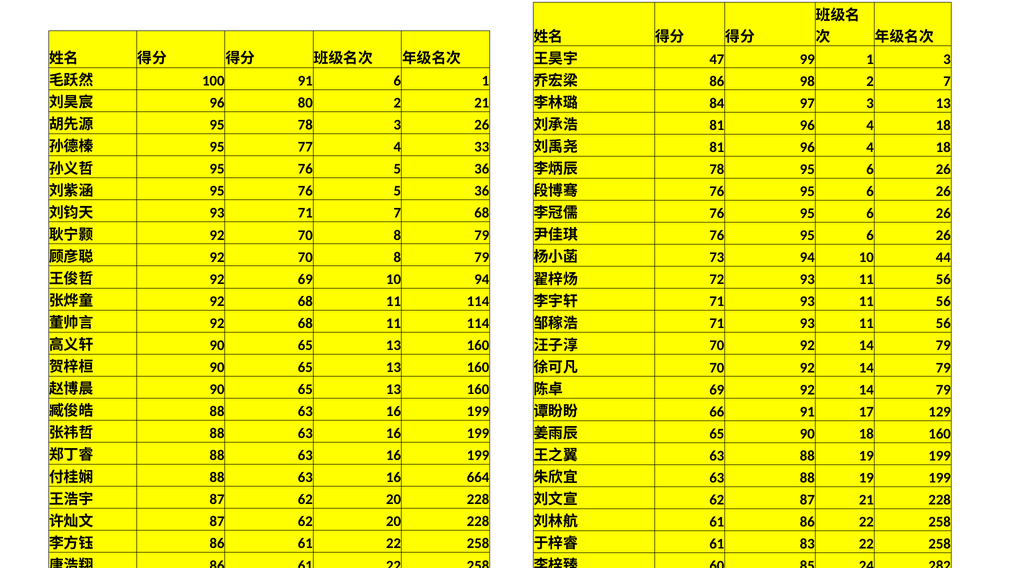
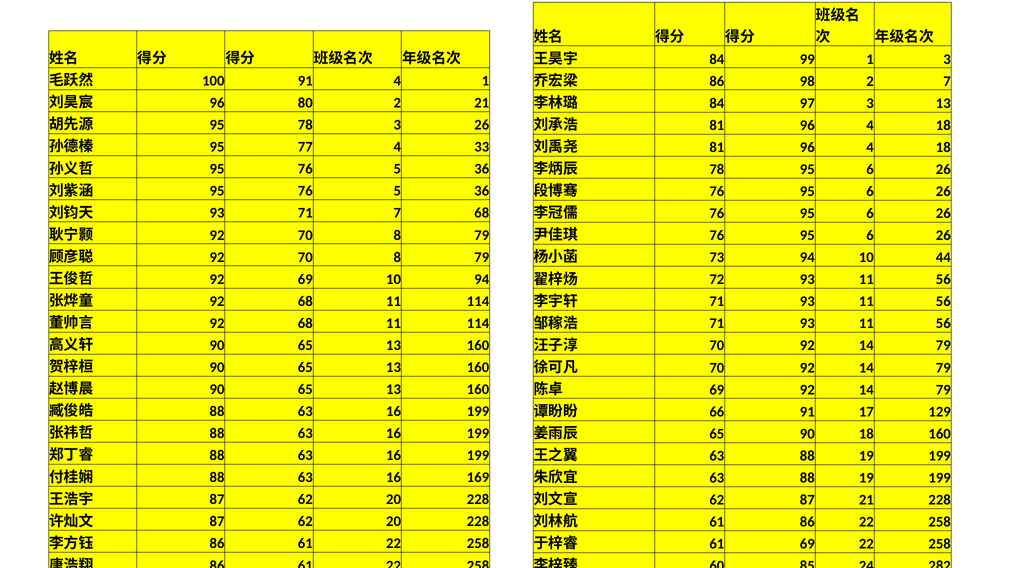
47 at (717, 59): 47 -> 84
91 6: 6 -> 4
664: 664 -> 169
61 83: 83 -> 69
